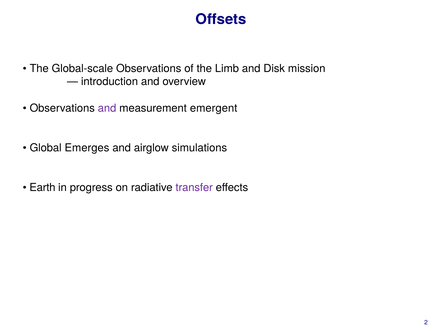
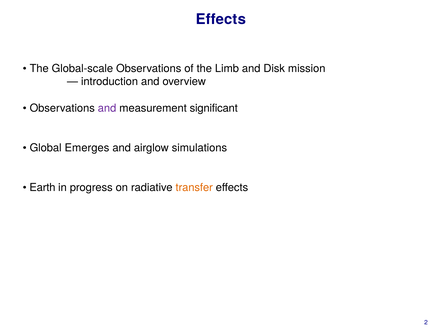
Offsets at (221, 19): Offsets -> Effects
emergent: emergent -> significant
transfer colour: purple -> orange
